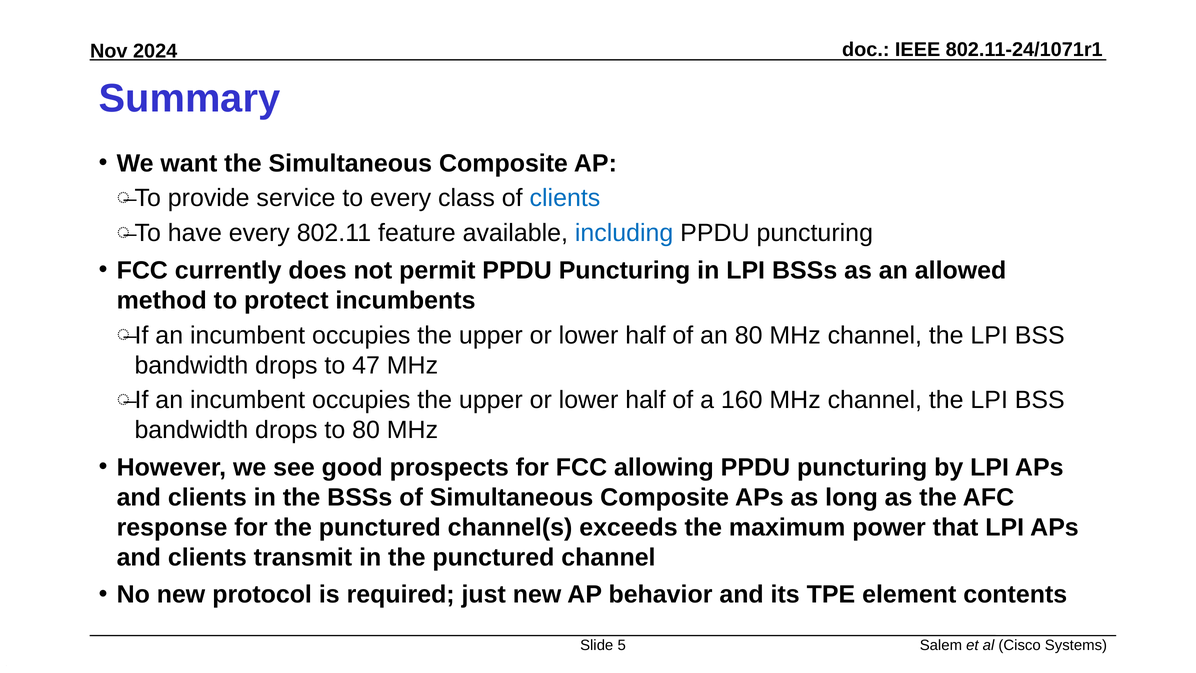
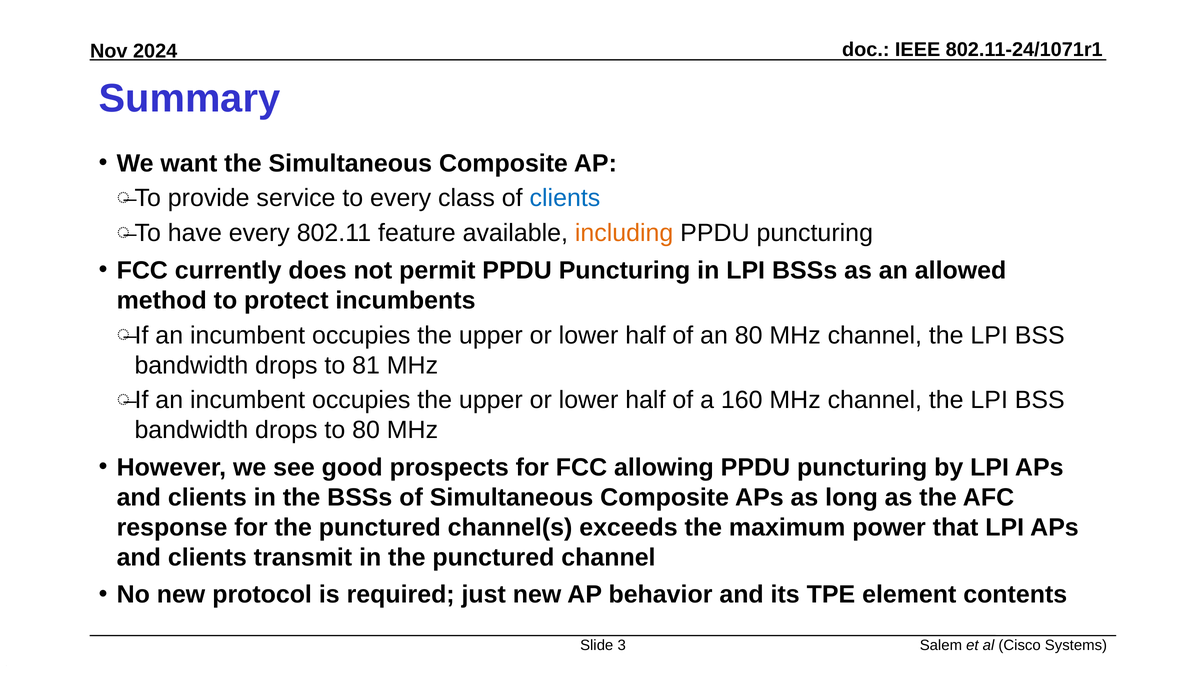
including colour: blue -> orange
47: 47 -> 81
5: 5 -> 3
